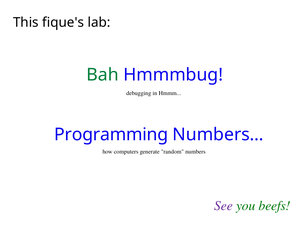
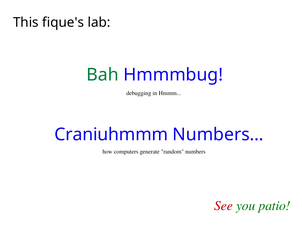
Programming: Programming -> Craniuhmmm
See colour: purple -> red
beefs: beefs -> patio
